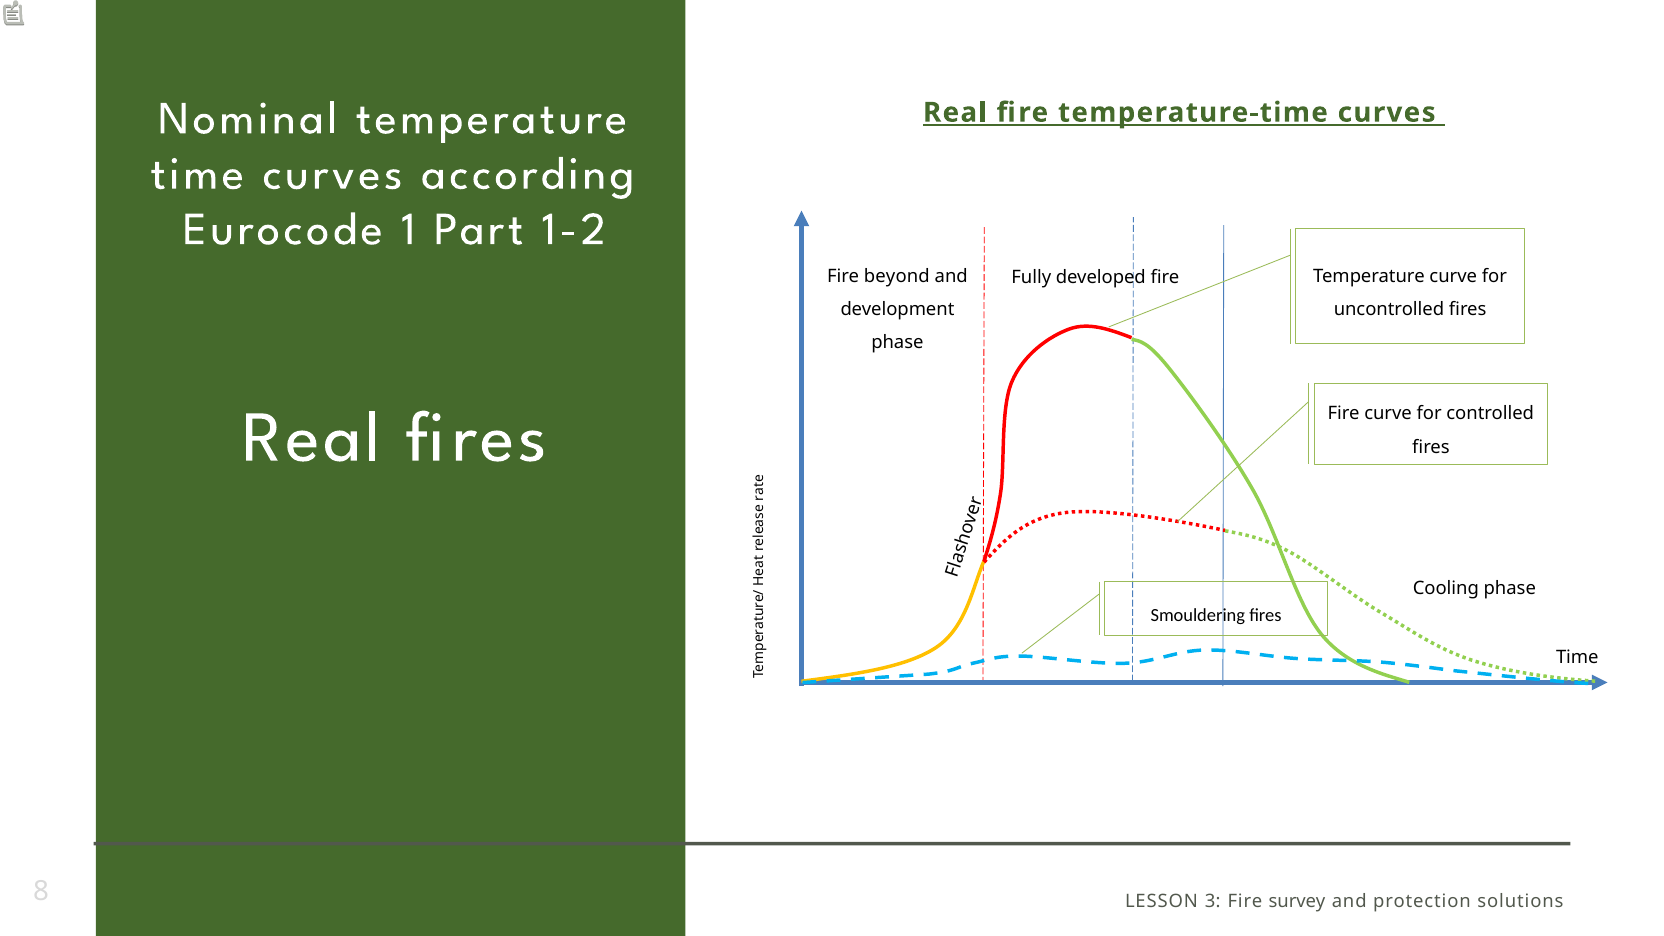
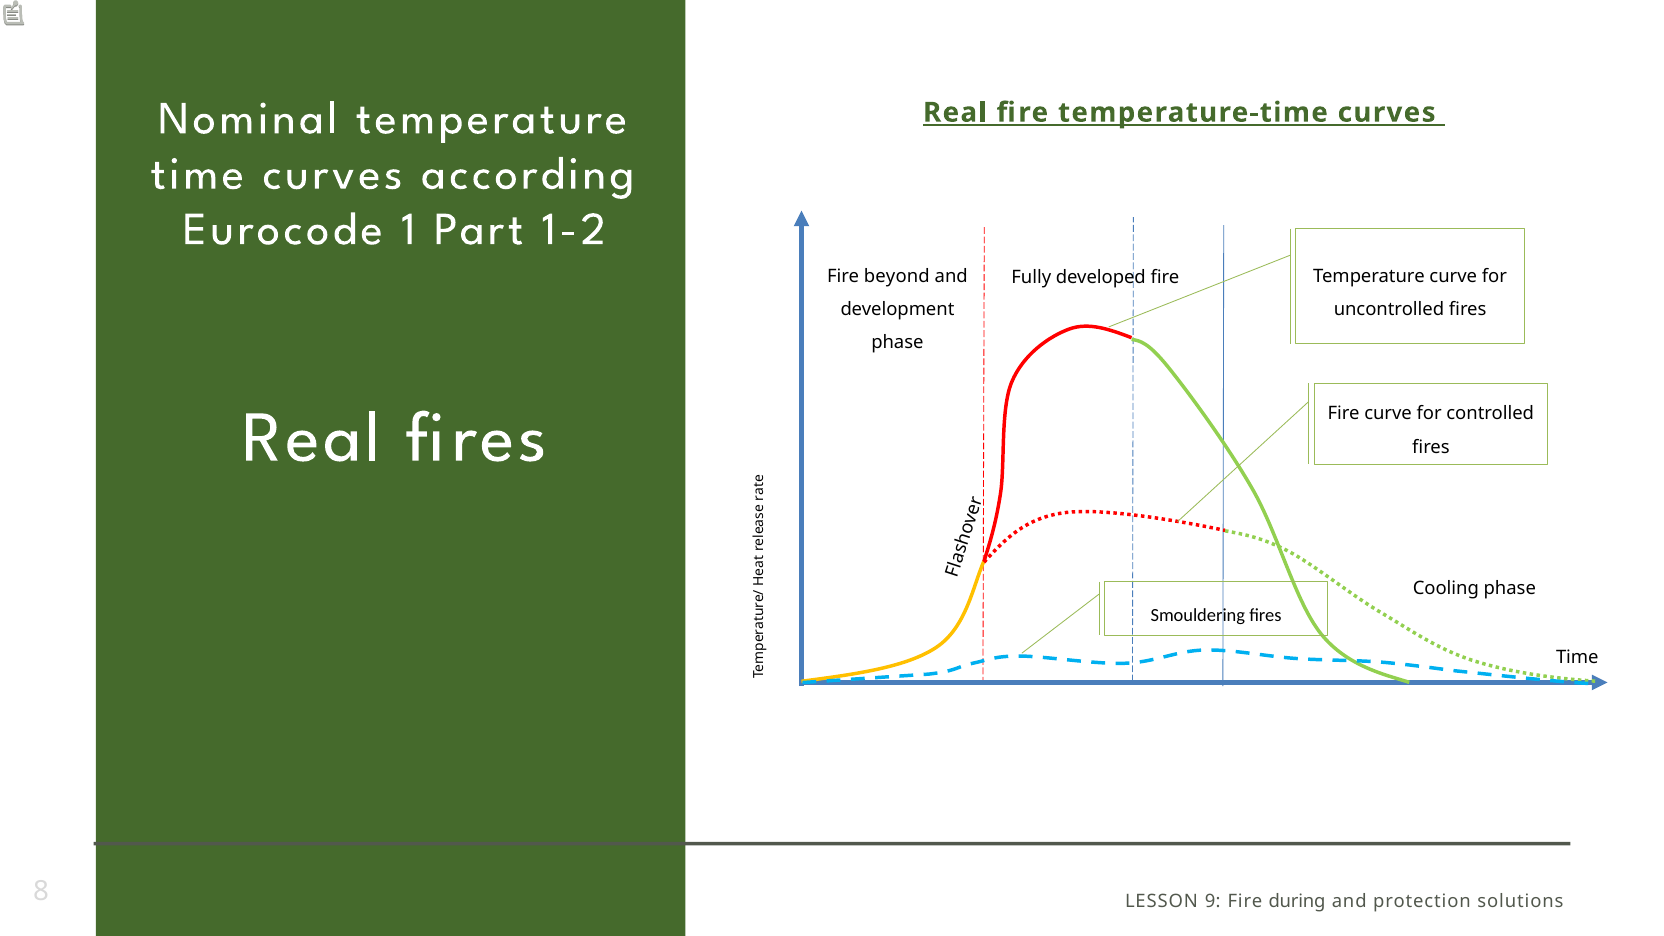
3: 3 -> 9
survey: survey -> during
